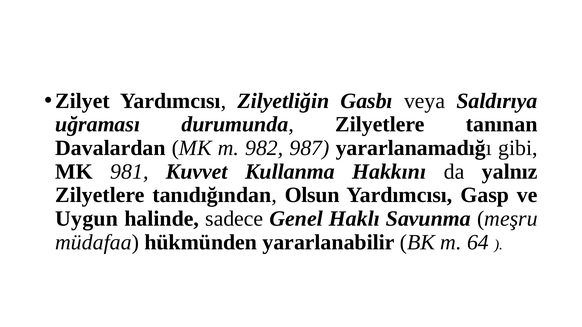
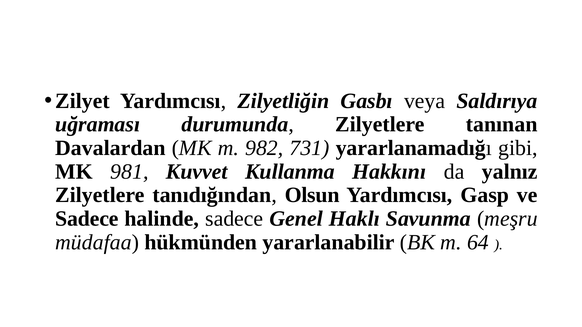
987: 987 -> 731
Uygun at (87, 219): Uygun -> Sadece
